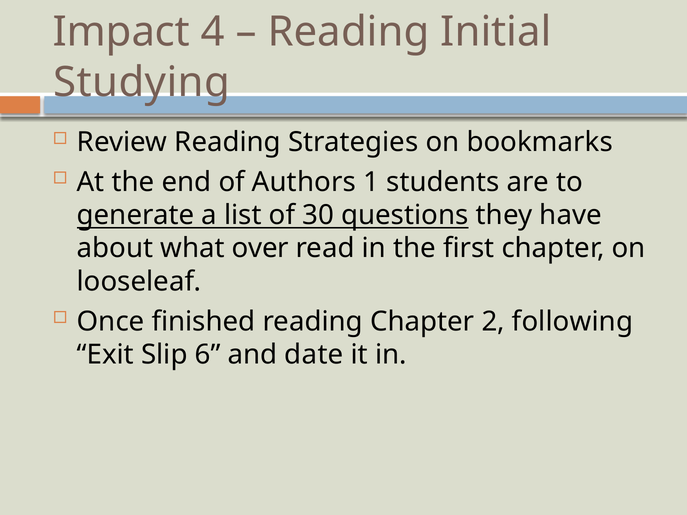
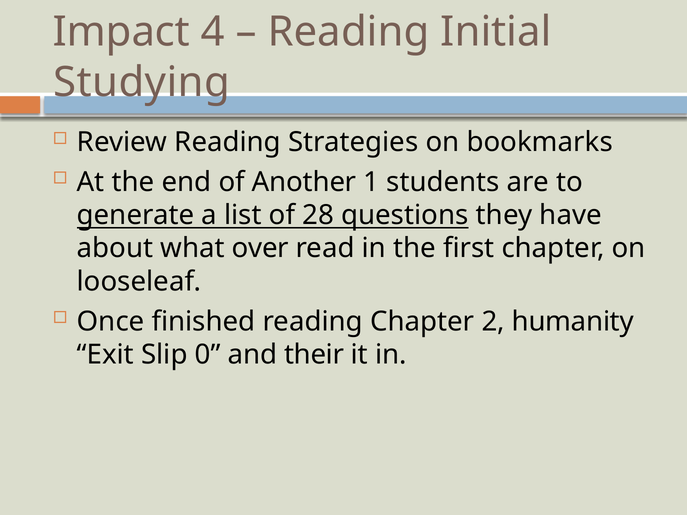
Authors: Authors -> Another
30: 30 -> 28
following: following -> humanity
6: 6 -> 0
date: date -> their
